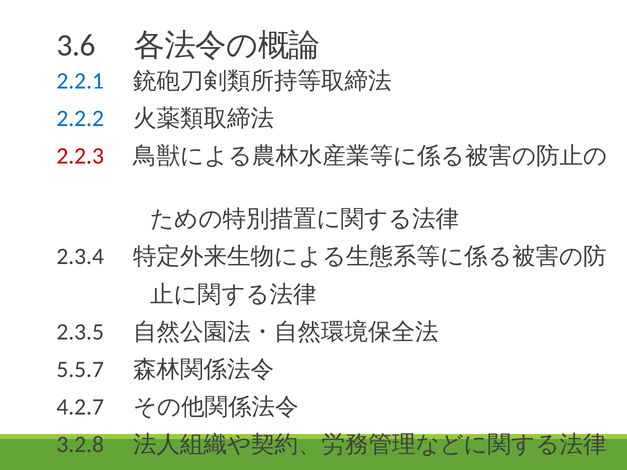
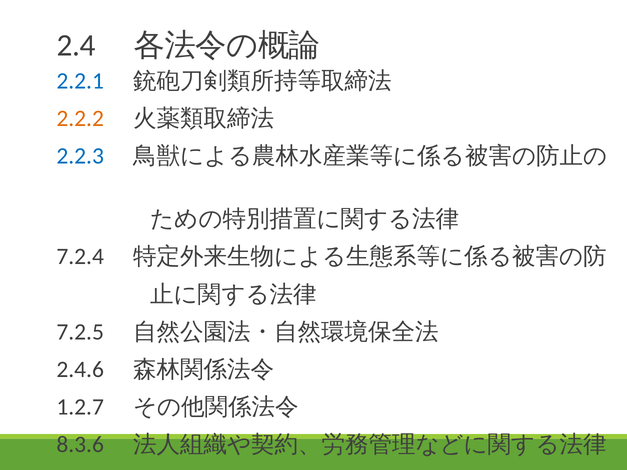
3.6: 3.6 -> 2.4
2.2.2 colour: blue -> orange
2.2.3 colour: red -> blue
2.3.4: 2.3.4 -> 7.2.4
2.3.5: 2.3.5 -> 7.2.5
5.5.7: 5.5.7 -> 2.4.6
4.2.7: 4.2.7 -> 1.2.7
3.2.8: 3.2.8 -> 8.3.6
